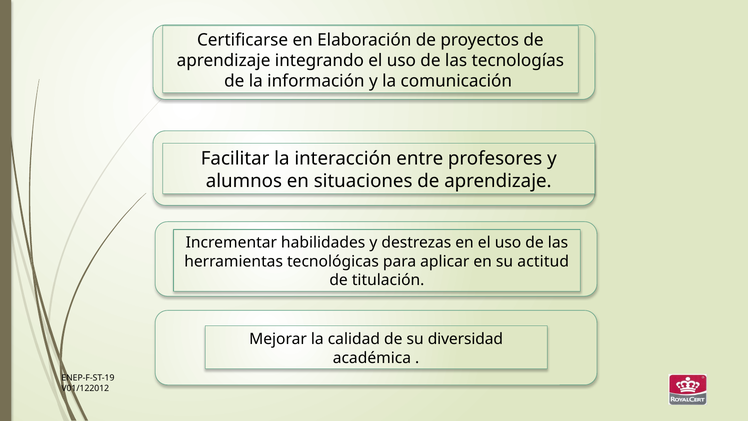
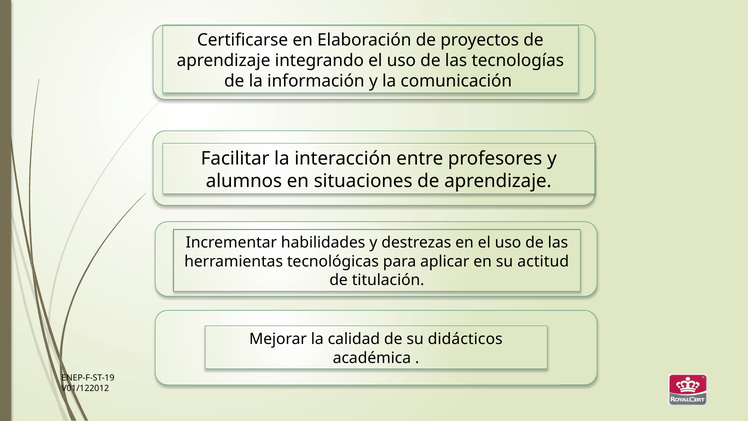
diversidad: diversidad -> didácticos
